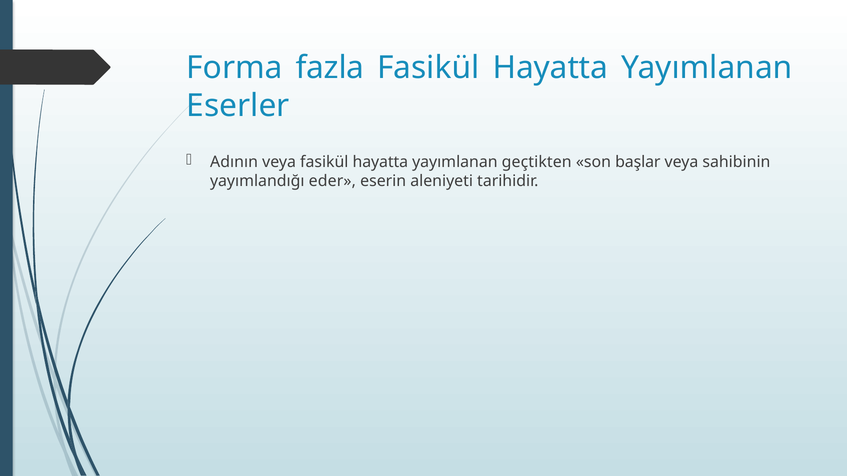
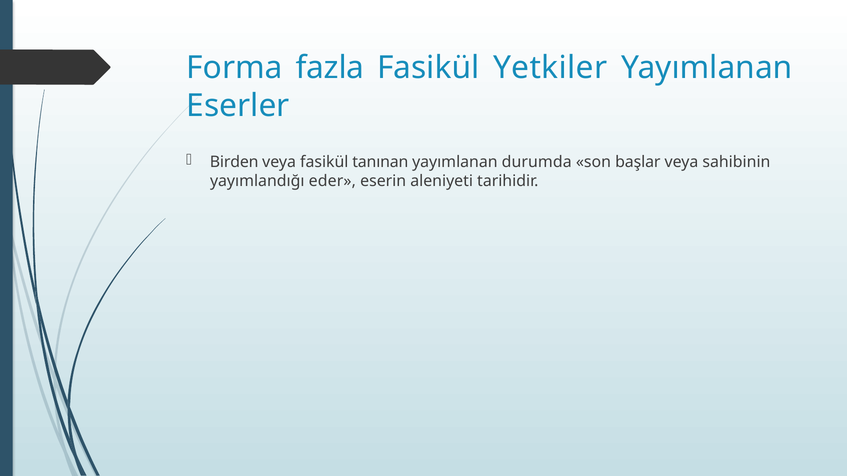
Hayatta at (550, 68): Hayatta -> Yetkiler
Adının: Adının -> Birden
veya fasikül hayatta: hayatta -> tanınan
geçtikten: geçtikten -> durumda
